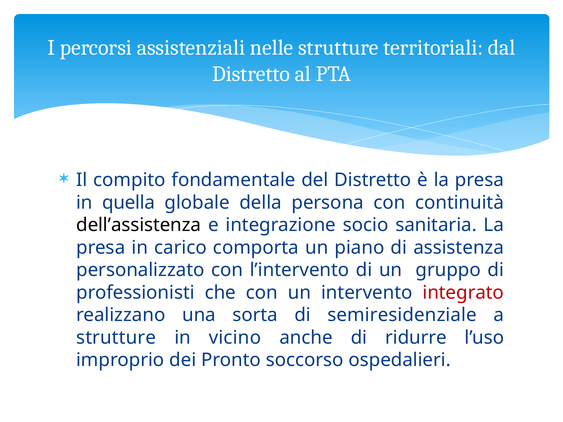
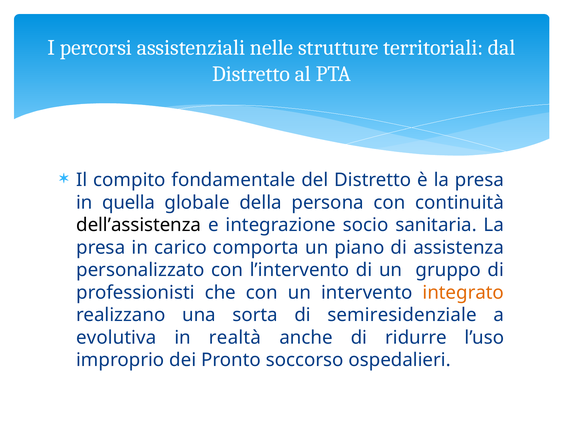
integrato colour: red -> orange
strutture at (116, 338): strutture -> evolutiva
vicino: vicino -> realtà
